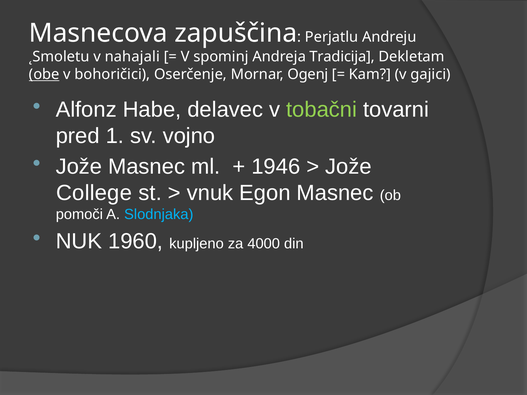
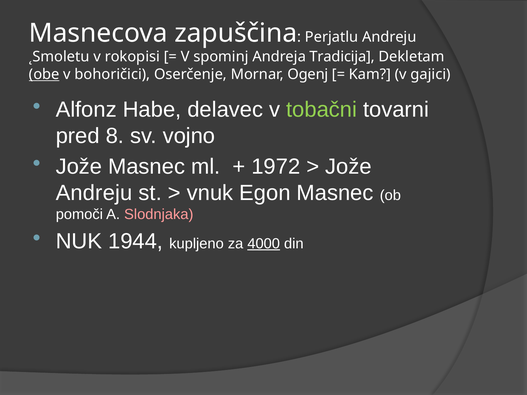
nahajali: nahajali -> rokopisi
1: 1 -> 8
1946: 1946 -> 1972
College at (94, 193): College -> Andreju
Slodnjaka colour: light blue -> pink
1960: 1960 -> 1944
4000 underline: none -> present
